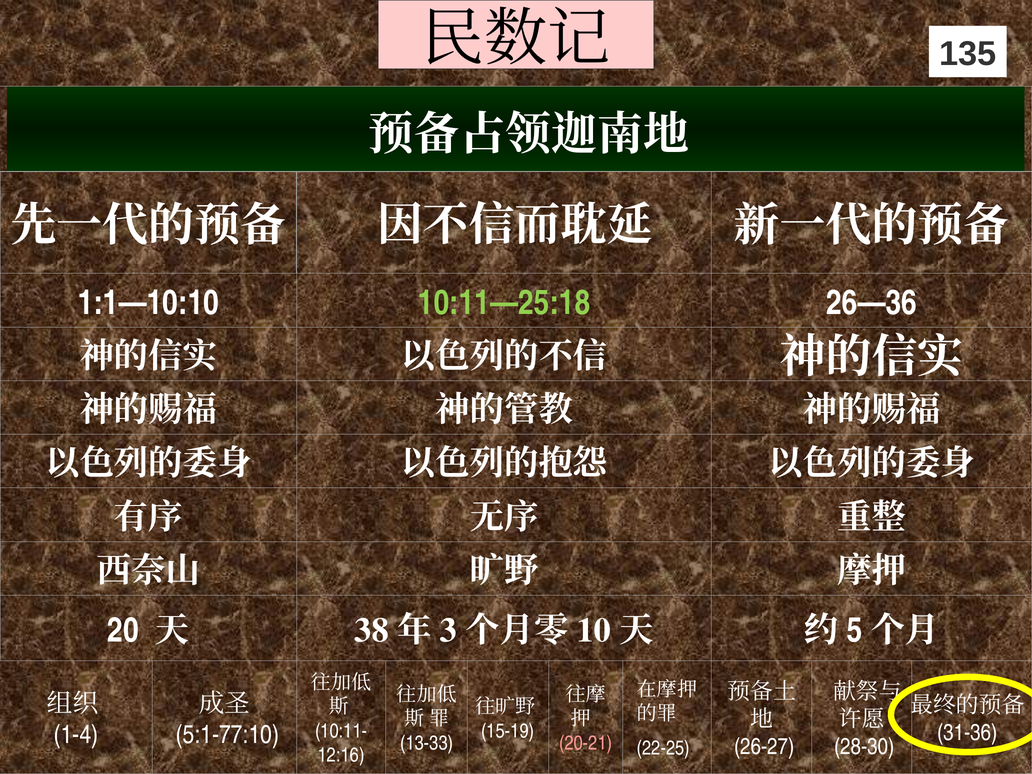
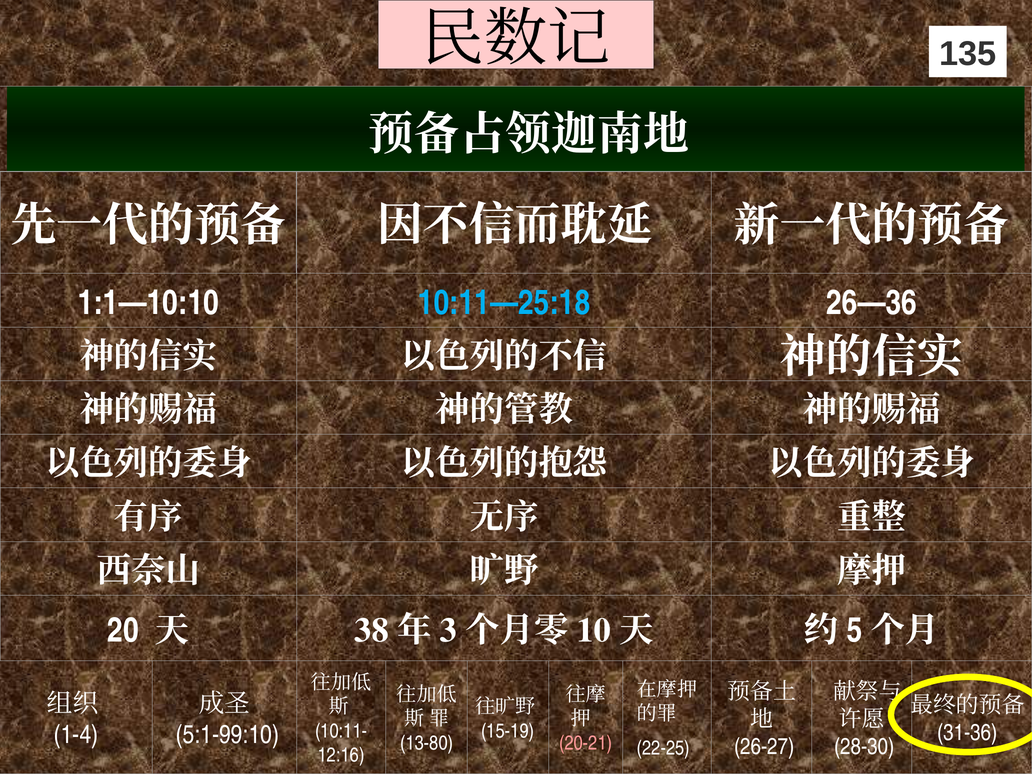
10:11—25:18 colour: light green -> light blue
5:1-77:10: 5:1-77:10 -> 5:1-99:10
13-33: 13-33 -> 13-80
